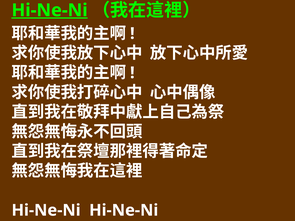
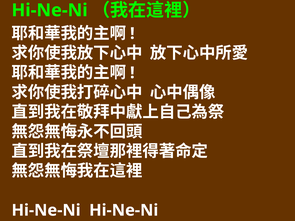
Hi-Ne-Ni at (50, 10) underline: present -> none
